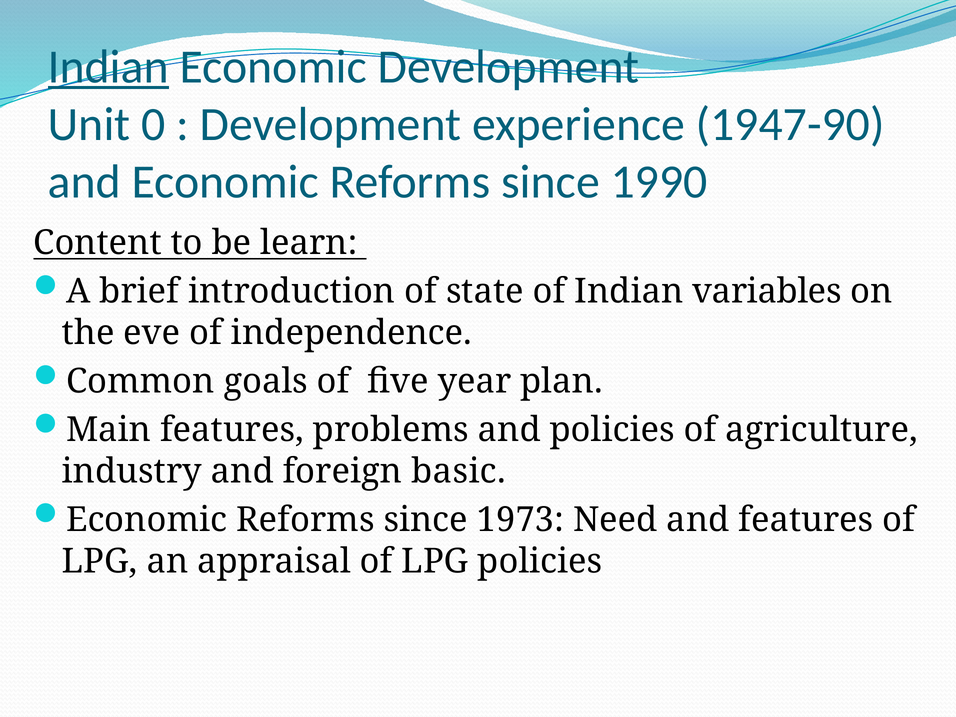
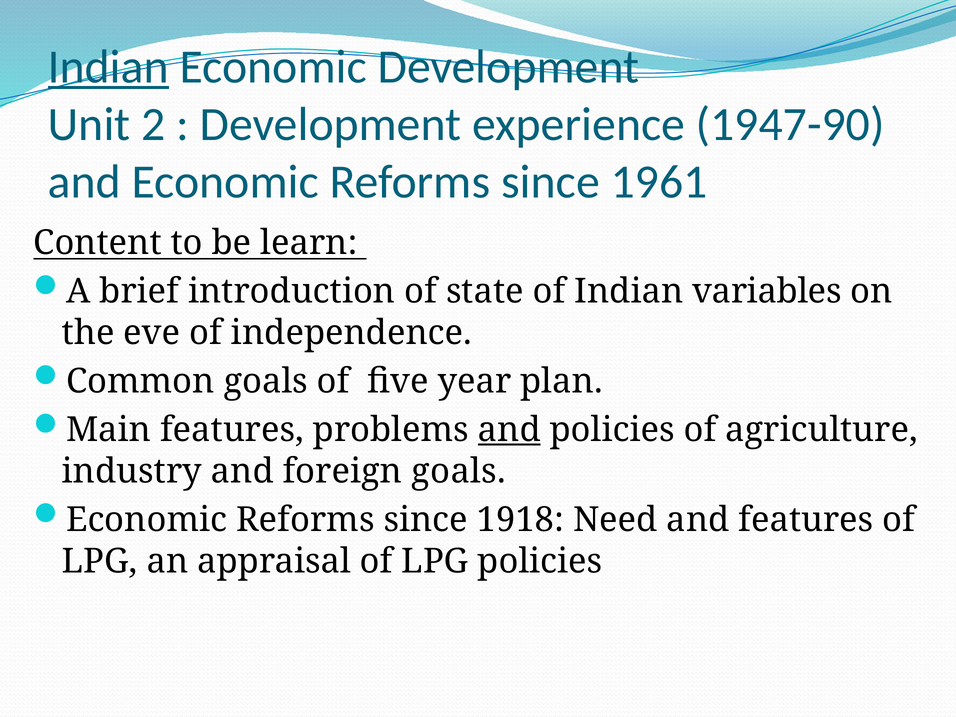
0: 0 -> 2
1990: 1990 -> 1961
and at (509, 430) underline: none -> present
foreign basic: basic -> goals
1973: 1973 -> 1918
